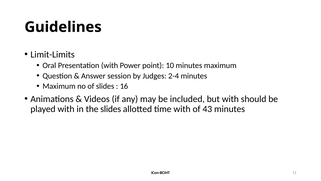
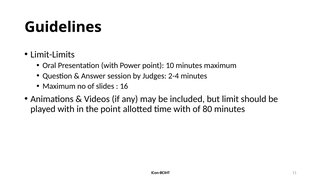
but with: with -> limit
the slides: slides -> point
43: 43 -> 80
